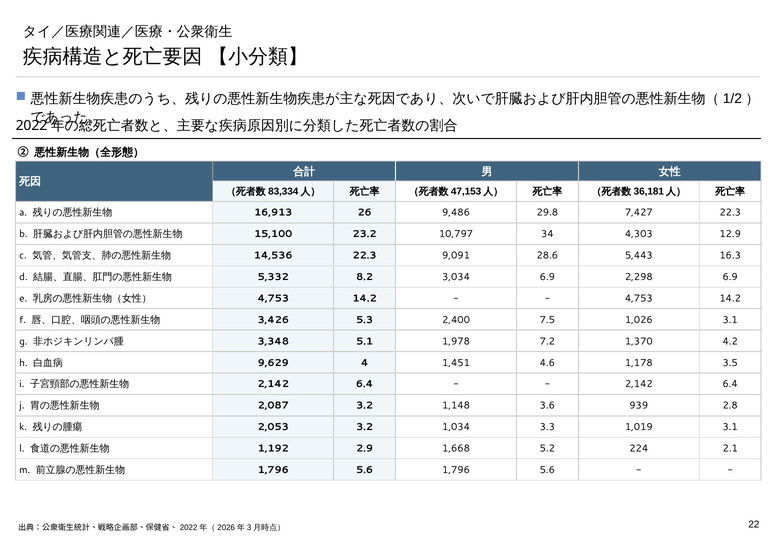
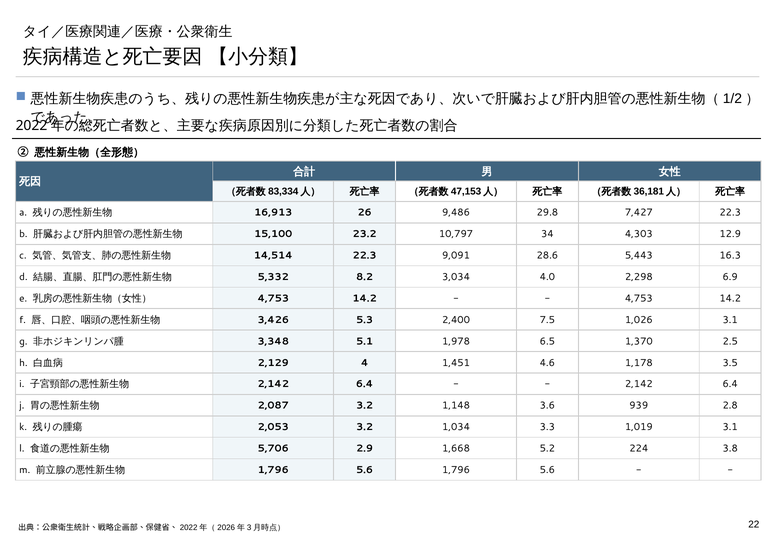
14,536: 14,536 -> 14,514
3,034 6.9: 6.9 -> 4.0
7.2: 7.2 -> 6.5
4.2: 4.2 -> 2.5
9,629: 9,629 -> 2,129
1,192: 1,192 -> 5,706
2.1: 2.1 -> 3.8
